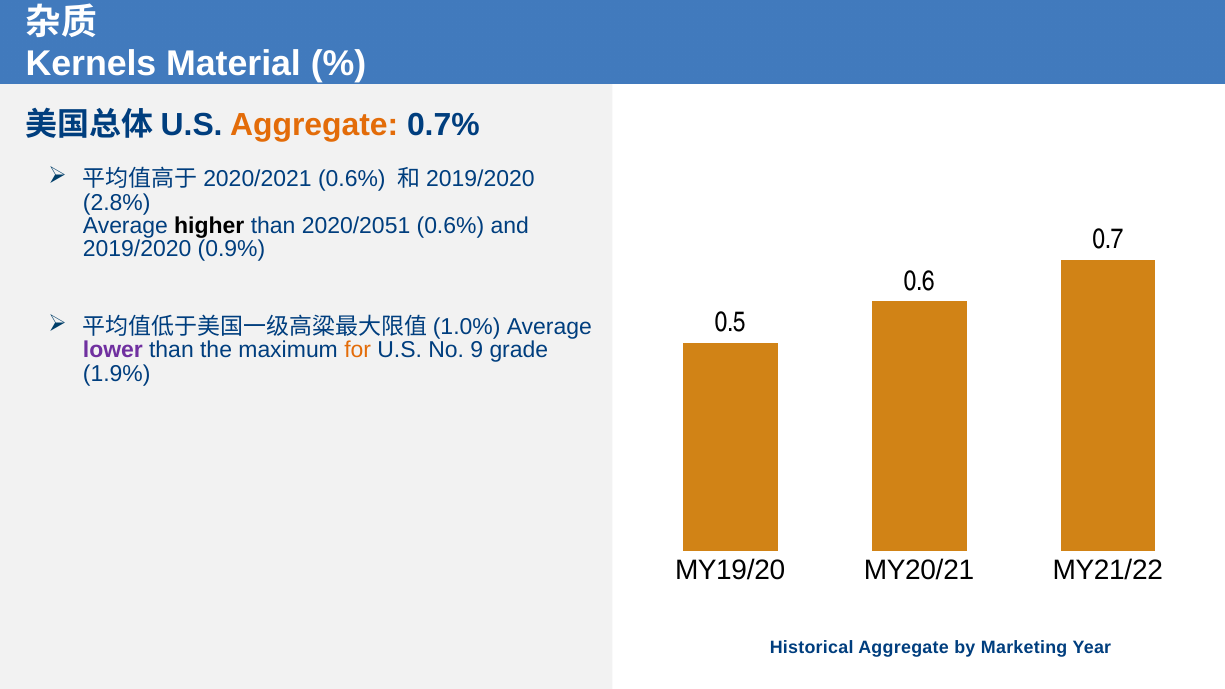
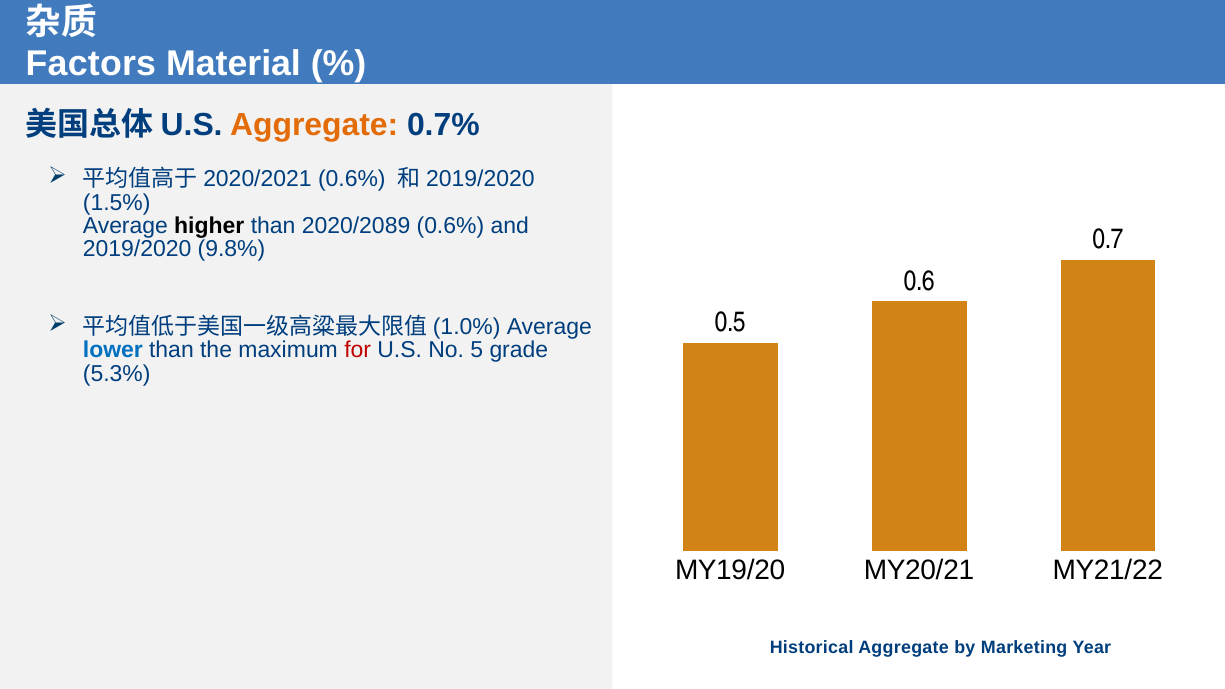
Kernels: Kernels -> Factors
2.8%: 2.8% -> 1.5%
2020/2051: 2020/2051 -> 2020/2089
0.9%: 0.9% -> 9.8%
lower colour: purple -> blue
for colour: orange -> red
9: 9 -> 5
1.9%: 1.9% -> 5.3%
